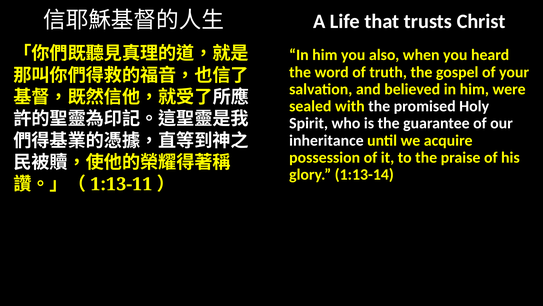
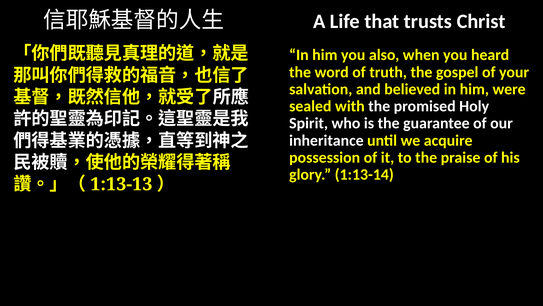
1:13-11: 1:13-11 -> 1:13-13
